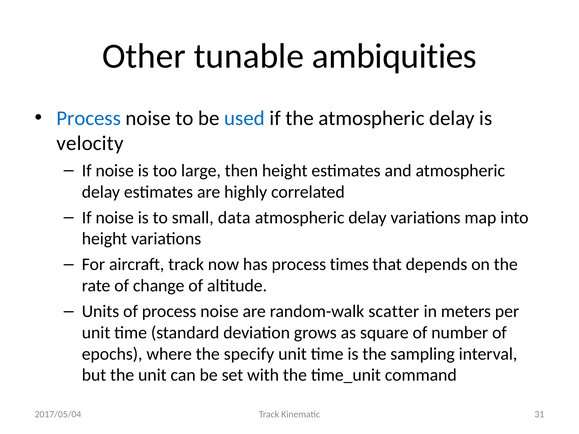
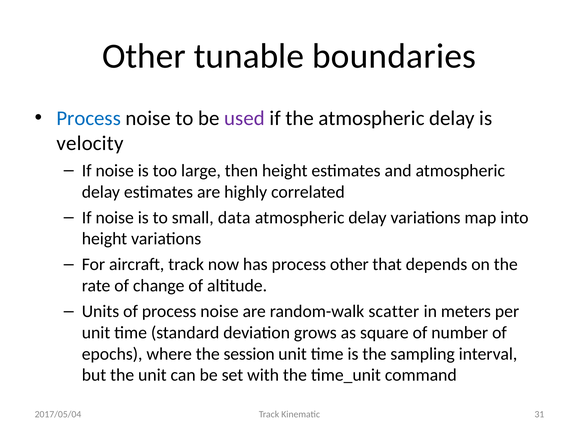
ambiquities: ambiquities -> boundaries
used colour: blue -> purple
process times: times -> other
specify: specify -> session
